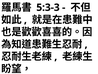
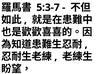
5:3-3: 5:3-3 -> 5:3-7
